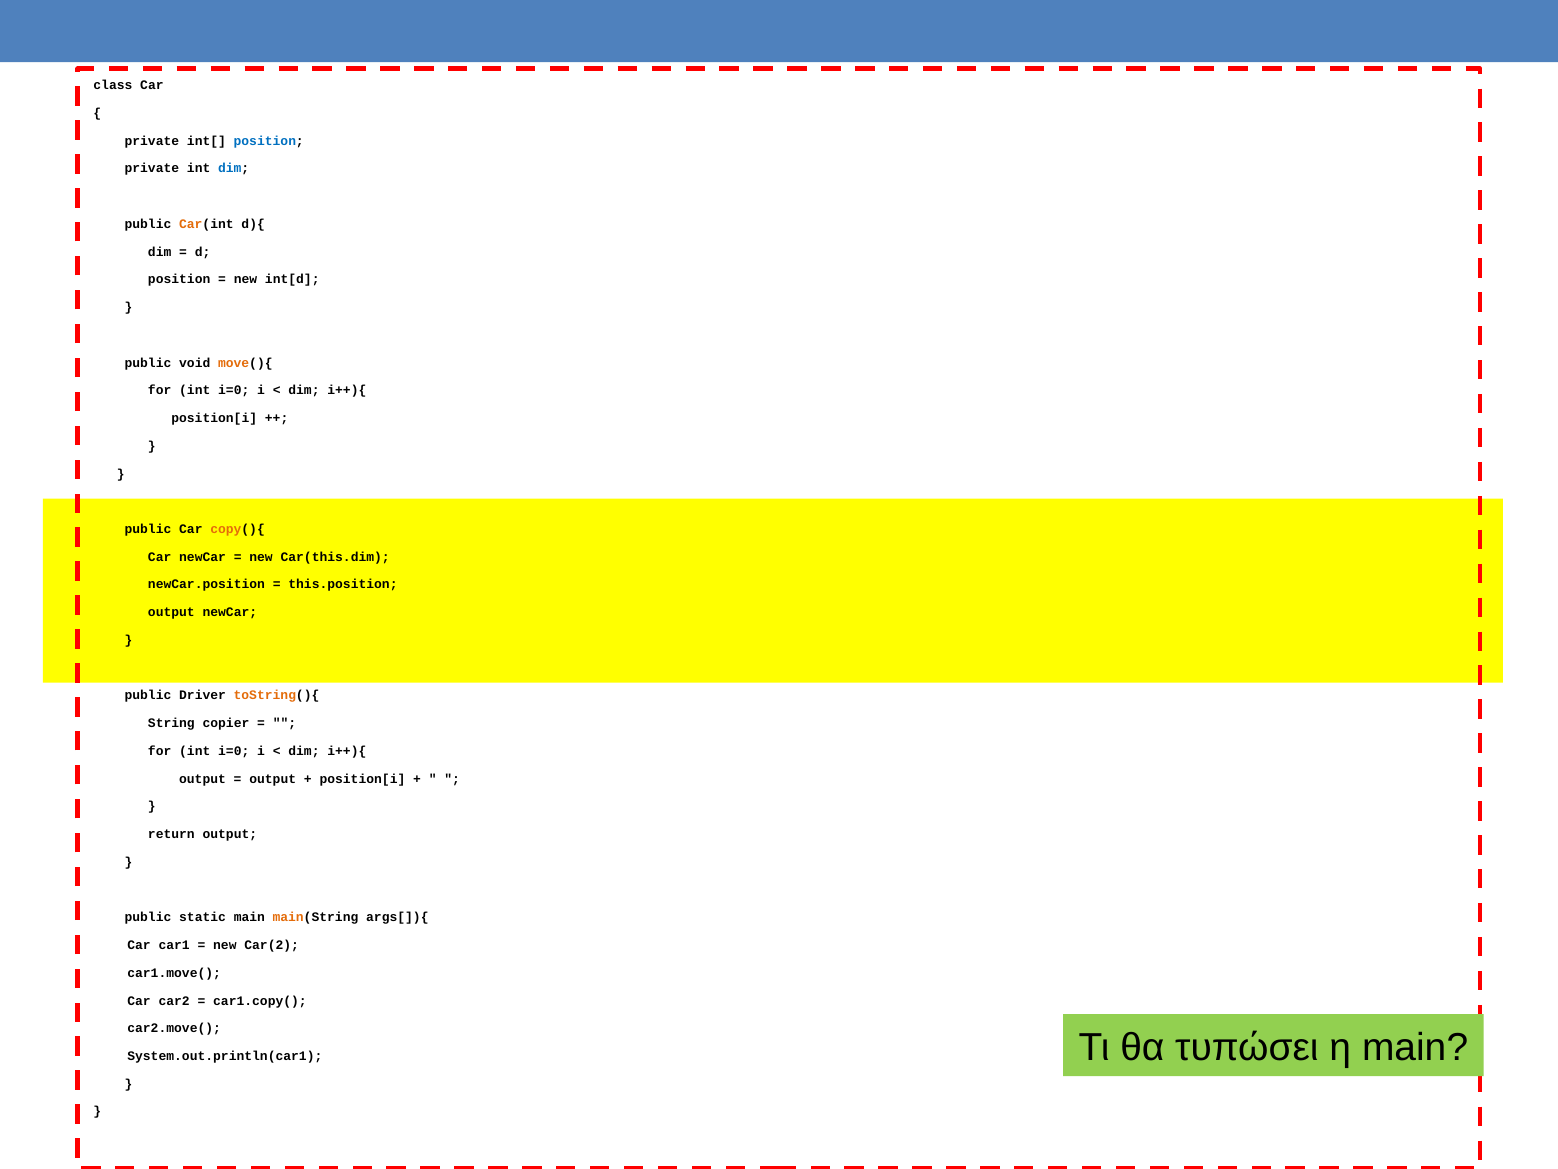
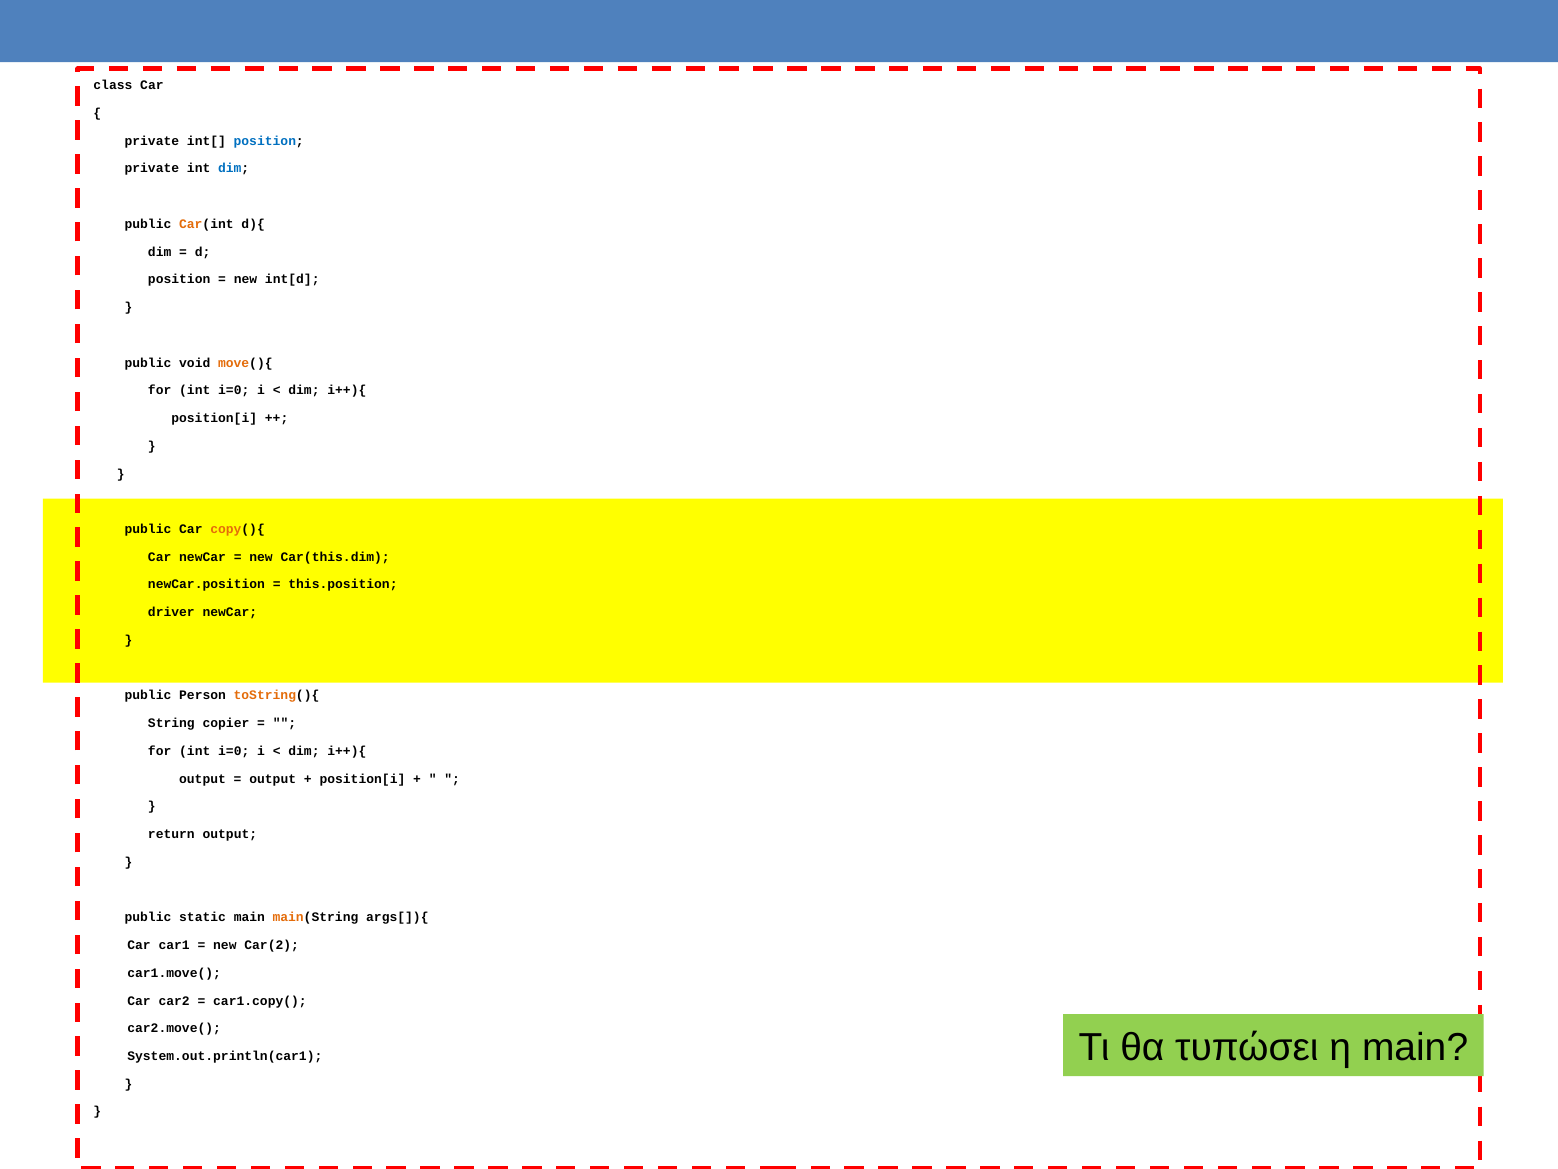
output at (171, 612): output -> driver
Driver: Driver -> Person
